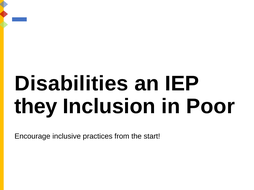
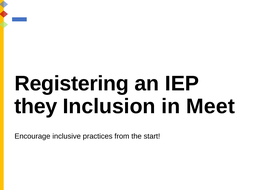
Disabilities: Disabilities -> Registering
Poor: Poor -> Meet
